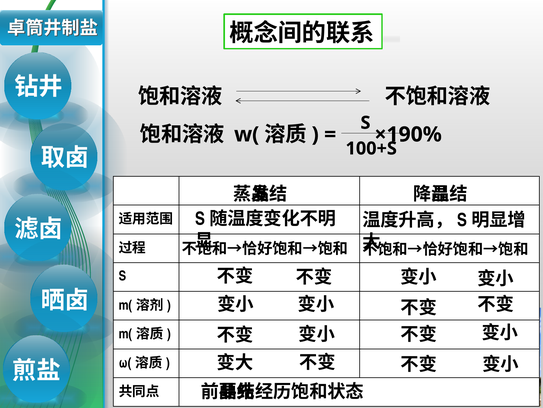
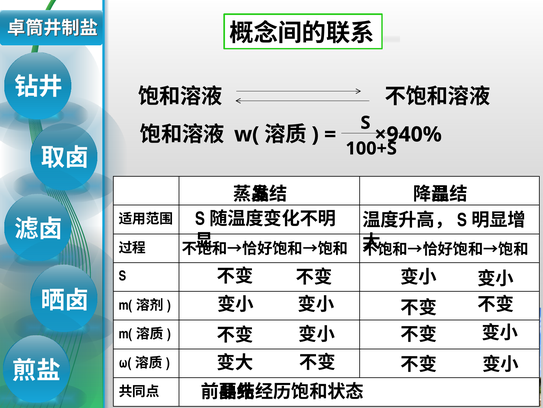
×190%: ×190% -> ×940%
